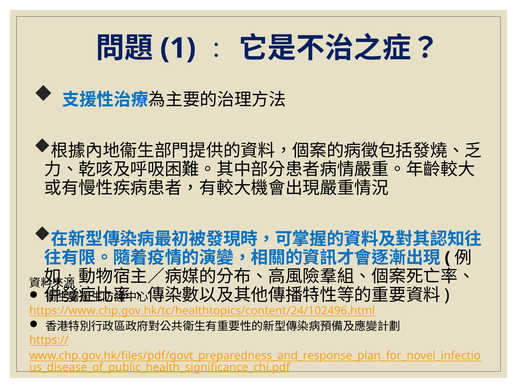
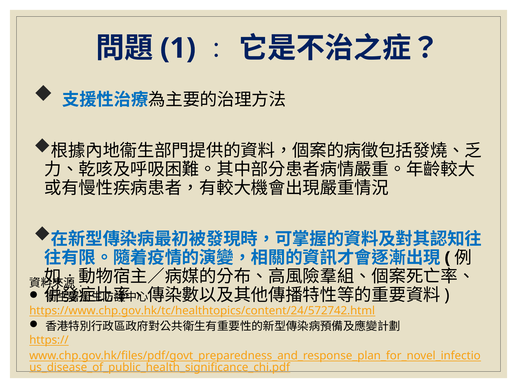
https://www.chp.gov.hk/tc/healthtopics/content/24/102496.html: https://www.chp.gov.hk/tc/healthtopics/content/24/102496.html -> https://www.chp.gov.hk/tc/healthtopics/content/24/572742.html
